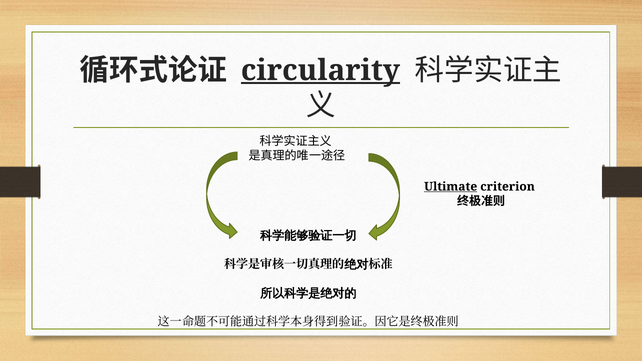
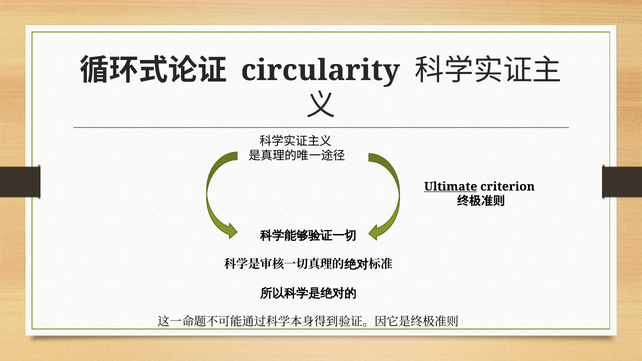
circularity underline: present -> none
